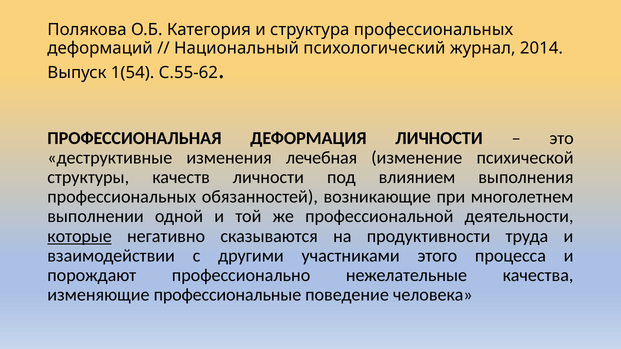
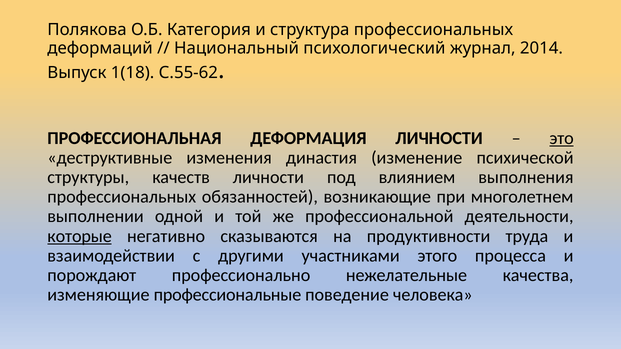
1(54: 1(54 -> 1(18
это underline: none -> present
лечебная: лечебная -> династия
